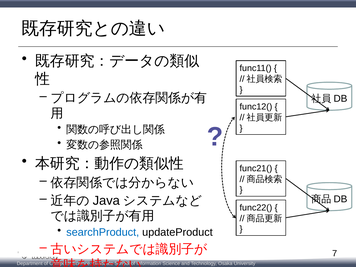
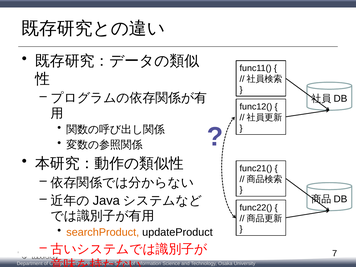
searchProduct colour: blue -> orange
